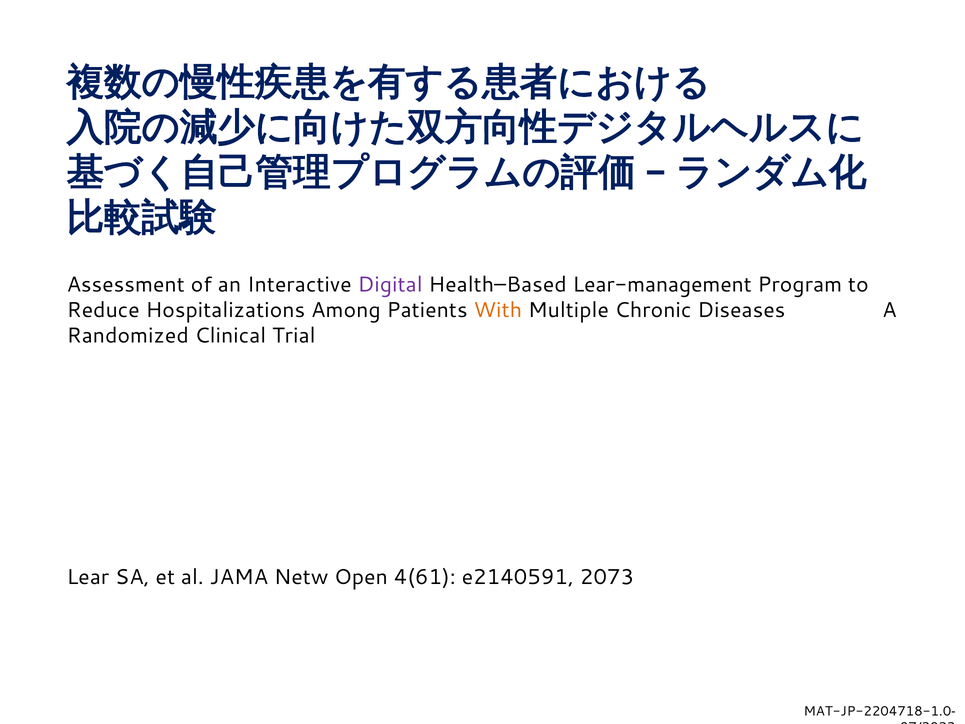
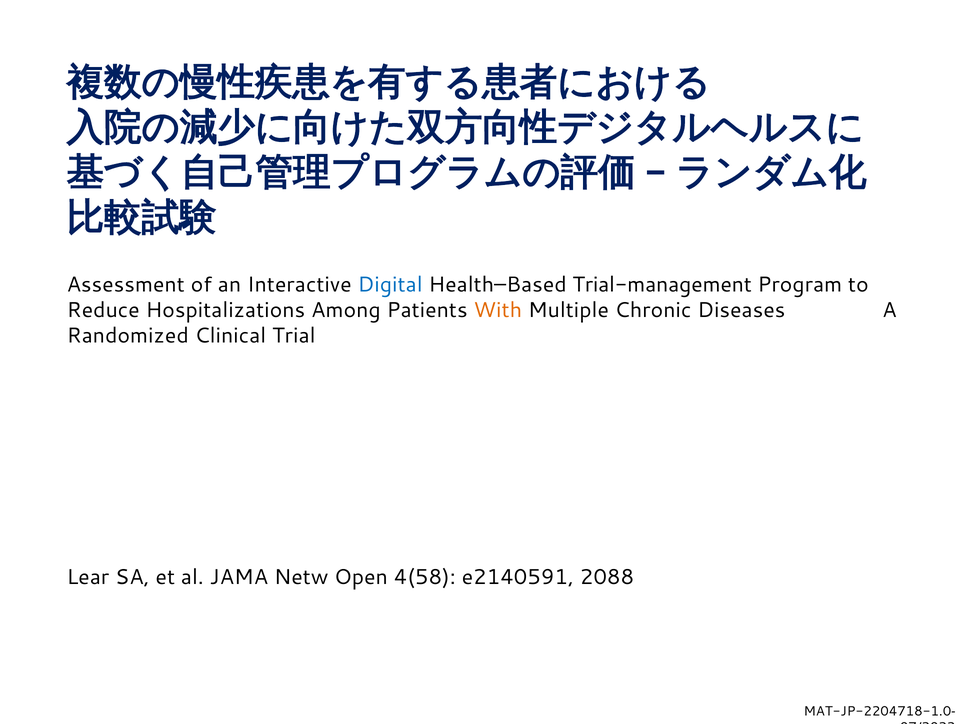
Digital colour: purple -> blue
Lear-management: Lear-management -> Trial-management
4(61: 4(61 -> 4(58
2073: 2073 -> 2088
